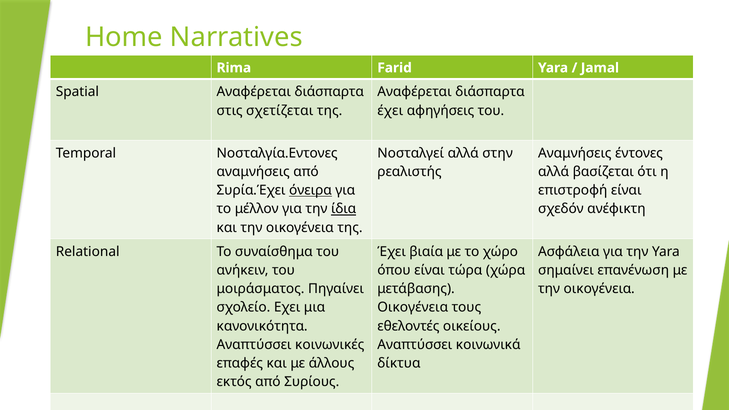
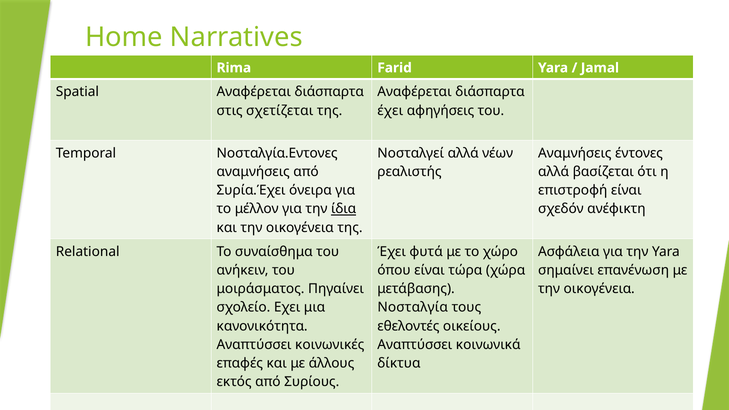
στην: στην -> νέων
όνειρα underline: present -> none
βιαία: βιαία -> φυτά
Οικογένεια at (413, 307): Οικογένεια -> Νοσταλγία
